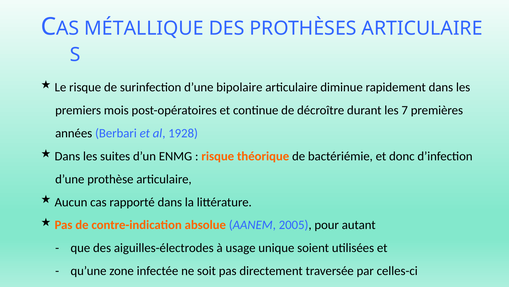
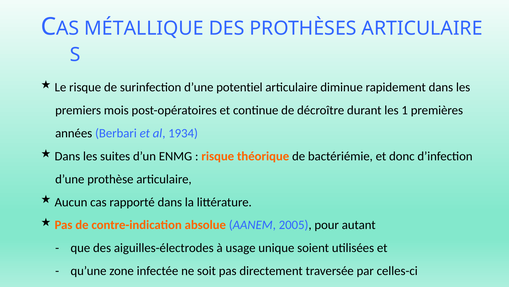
bipolaire: bipolaire -> potentiel
7: 7 -> 1
1928: 1928 -> 1934
